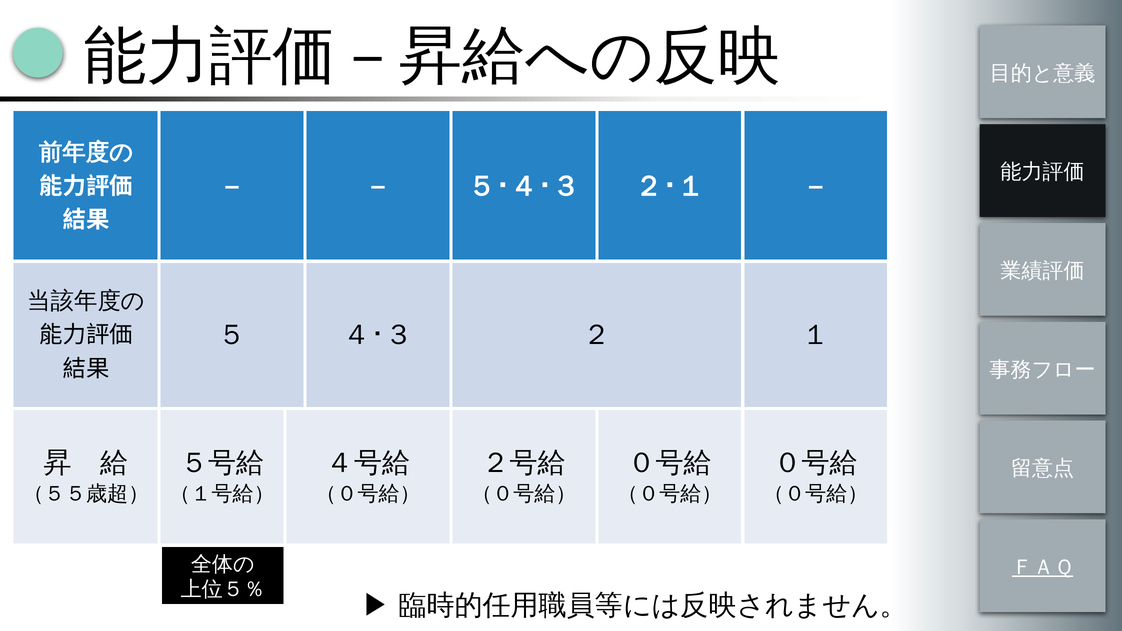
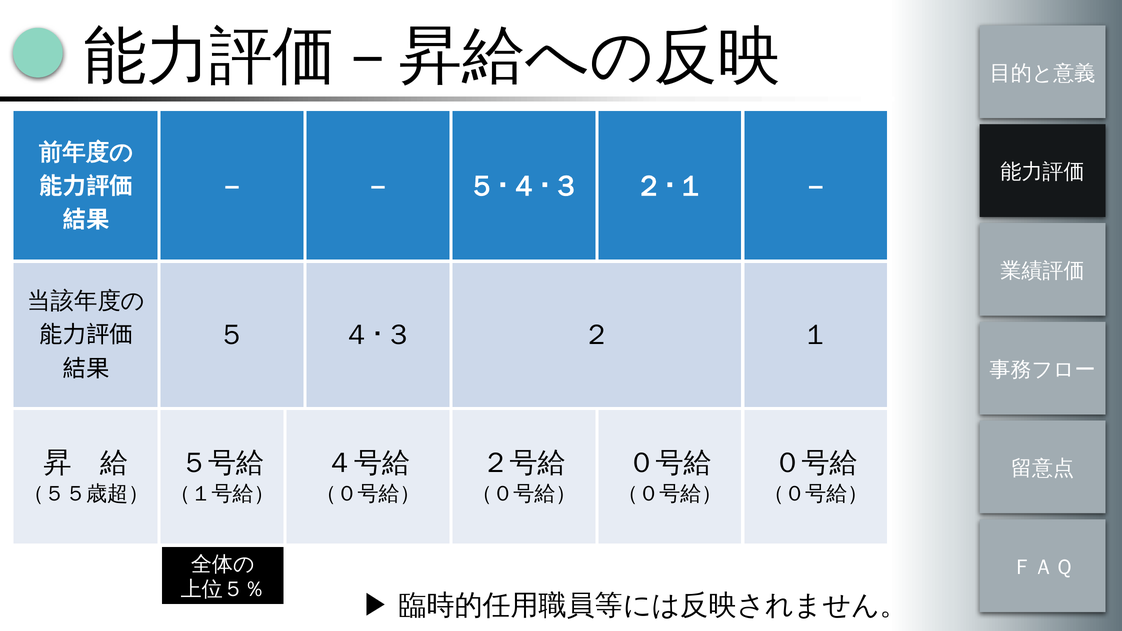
ＦＡＱ underline: present -> none
